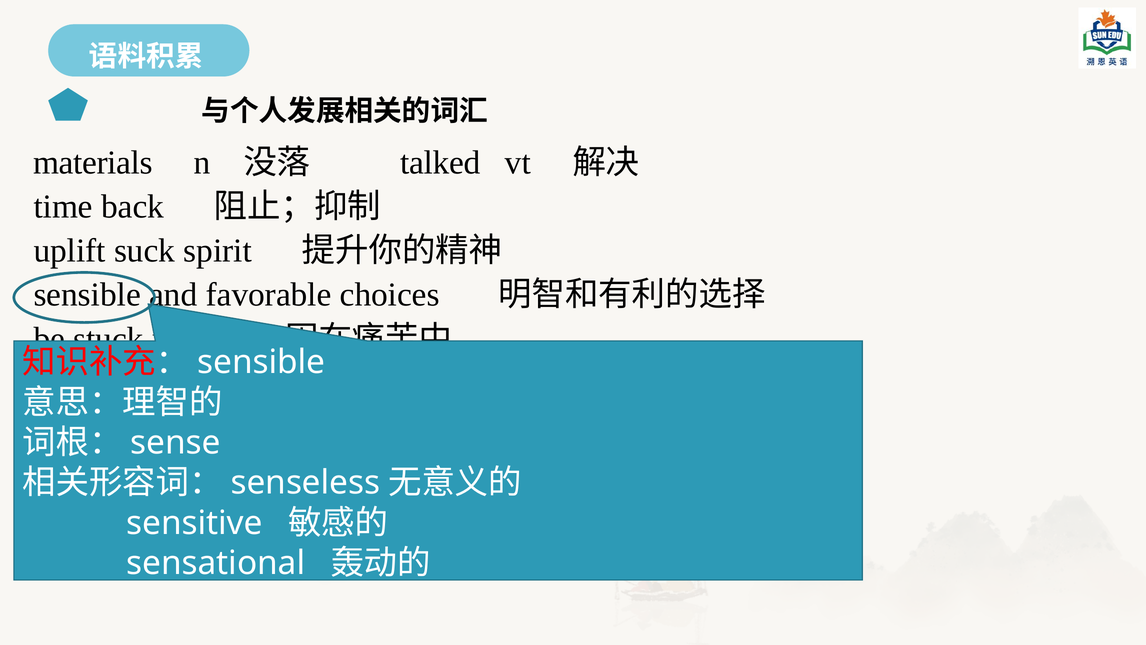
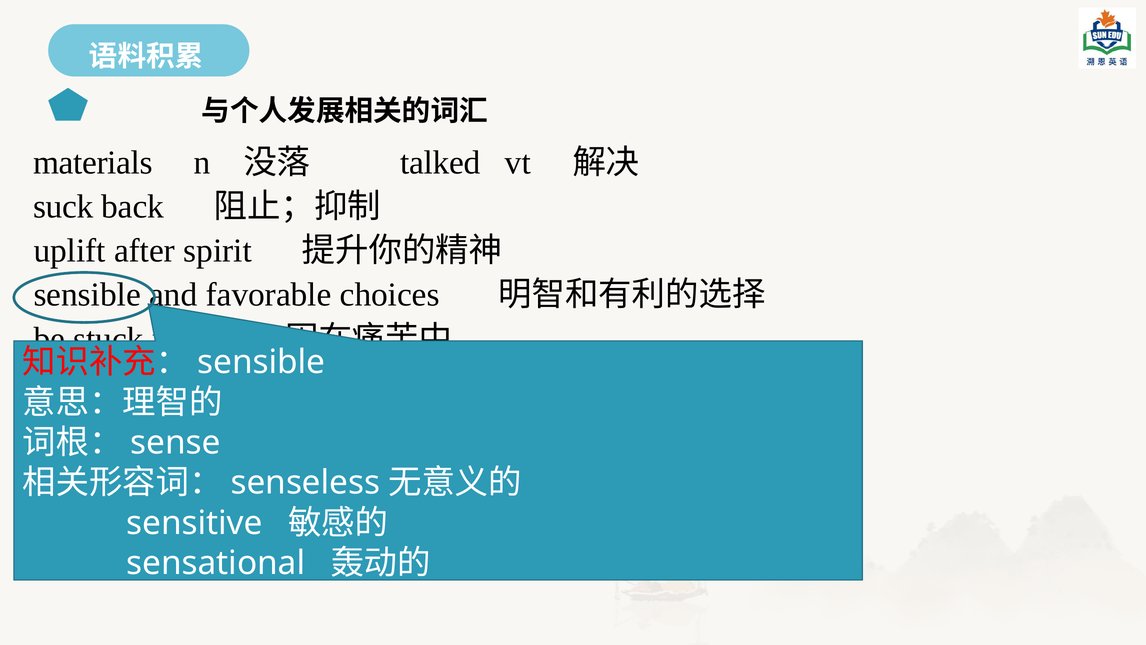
time: time -> suck
suck: suck -> after
